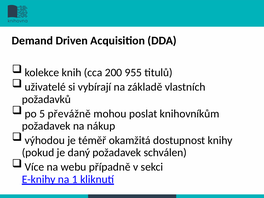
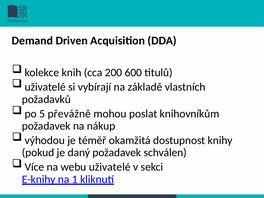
955: 955 -> 600
webu případně: případně -> uživatelé
